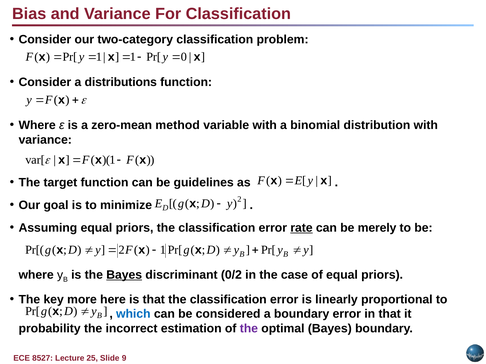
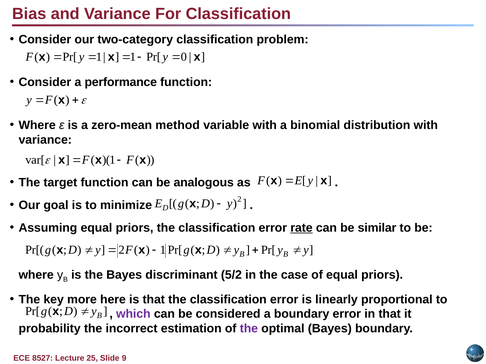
distributions: distributions -> performance
guidelines: guidelines -> analogous
merely: merely -> similar
Bayes at (124, 275) underline: present -> none
0/2: 0/2 -> 5/2
which colour: blue -> purple
